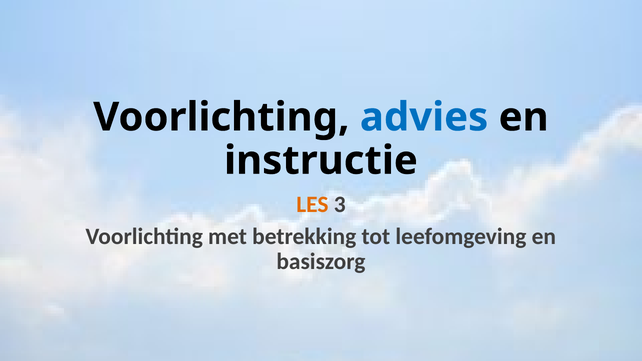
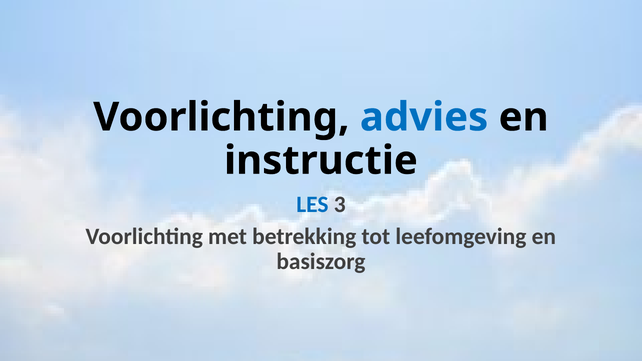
LES colour: orange -> blue
